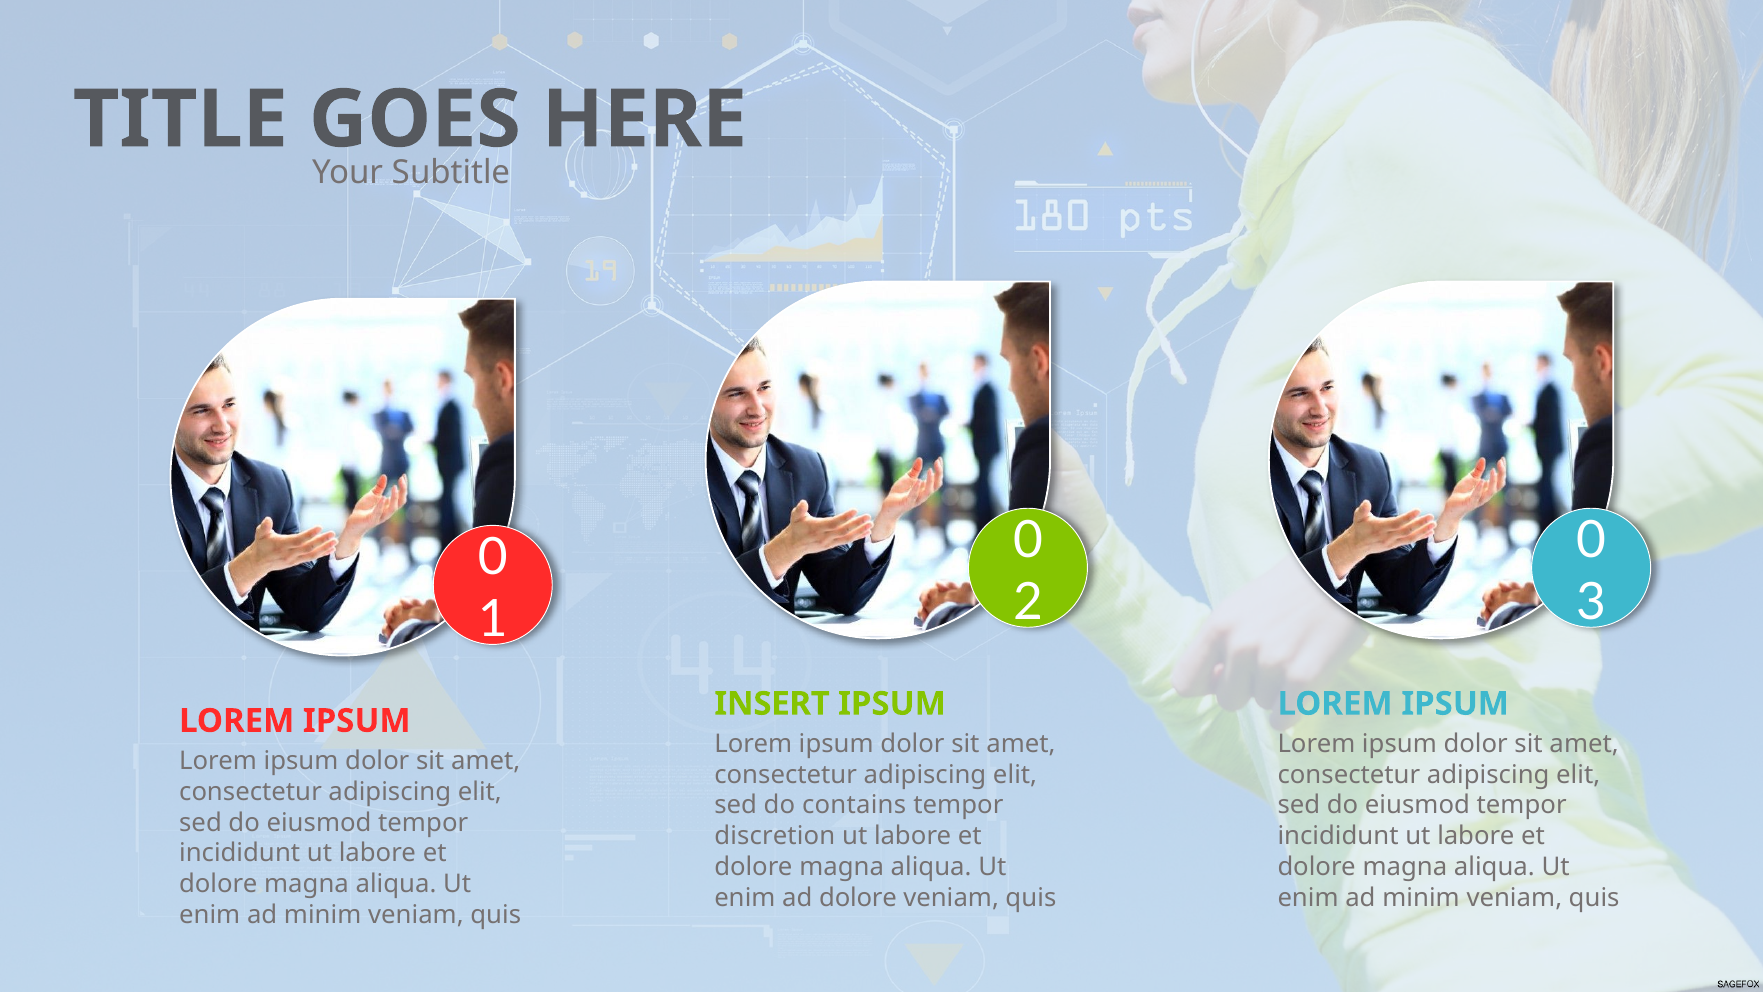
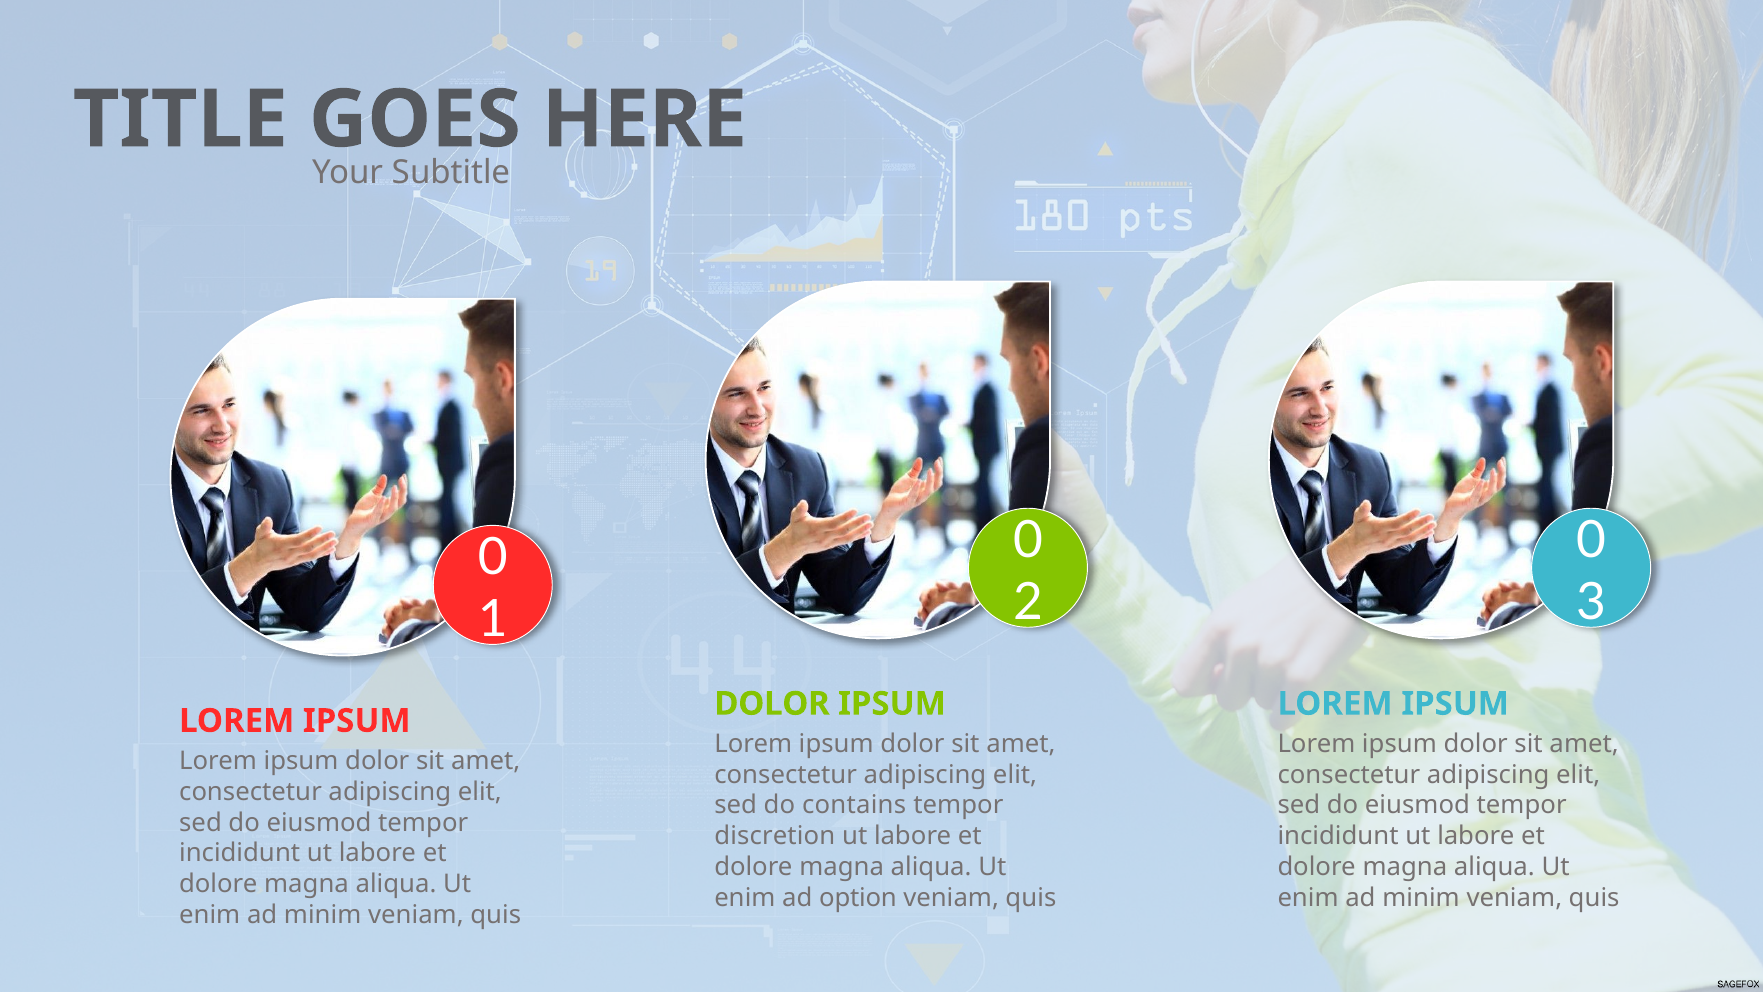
INSERT at (772, 704): INSERT -> DOLOR
ad dolore: dolore -> option
